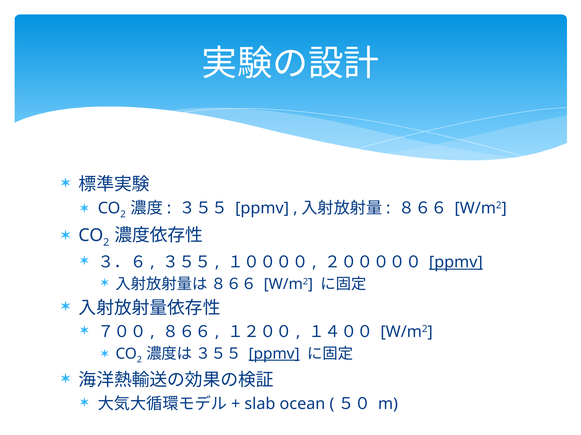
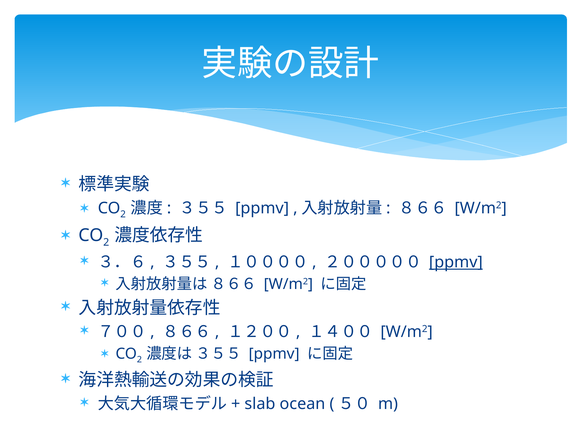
ppmv at (274, 354) underline: present -> none
